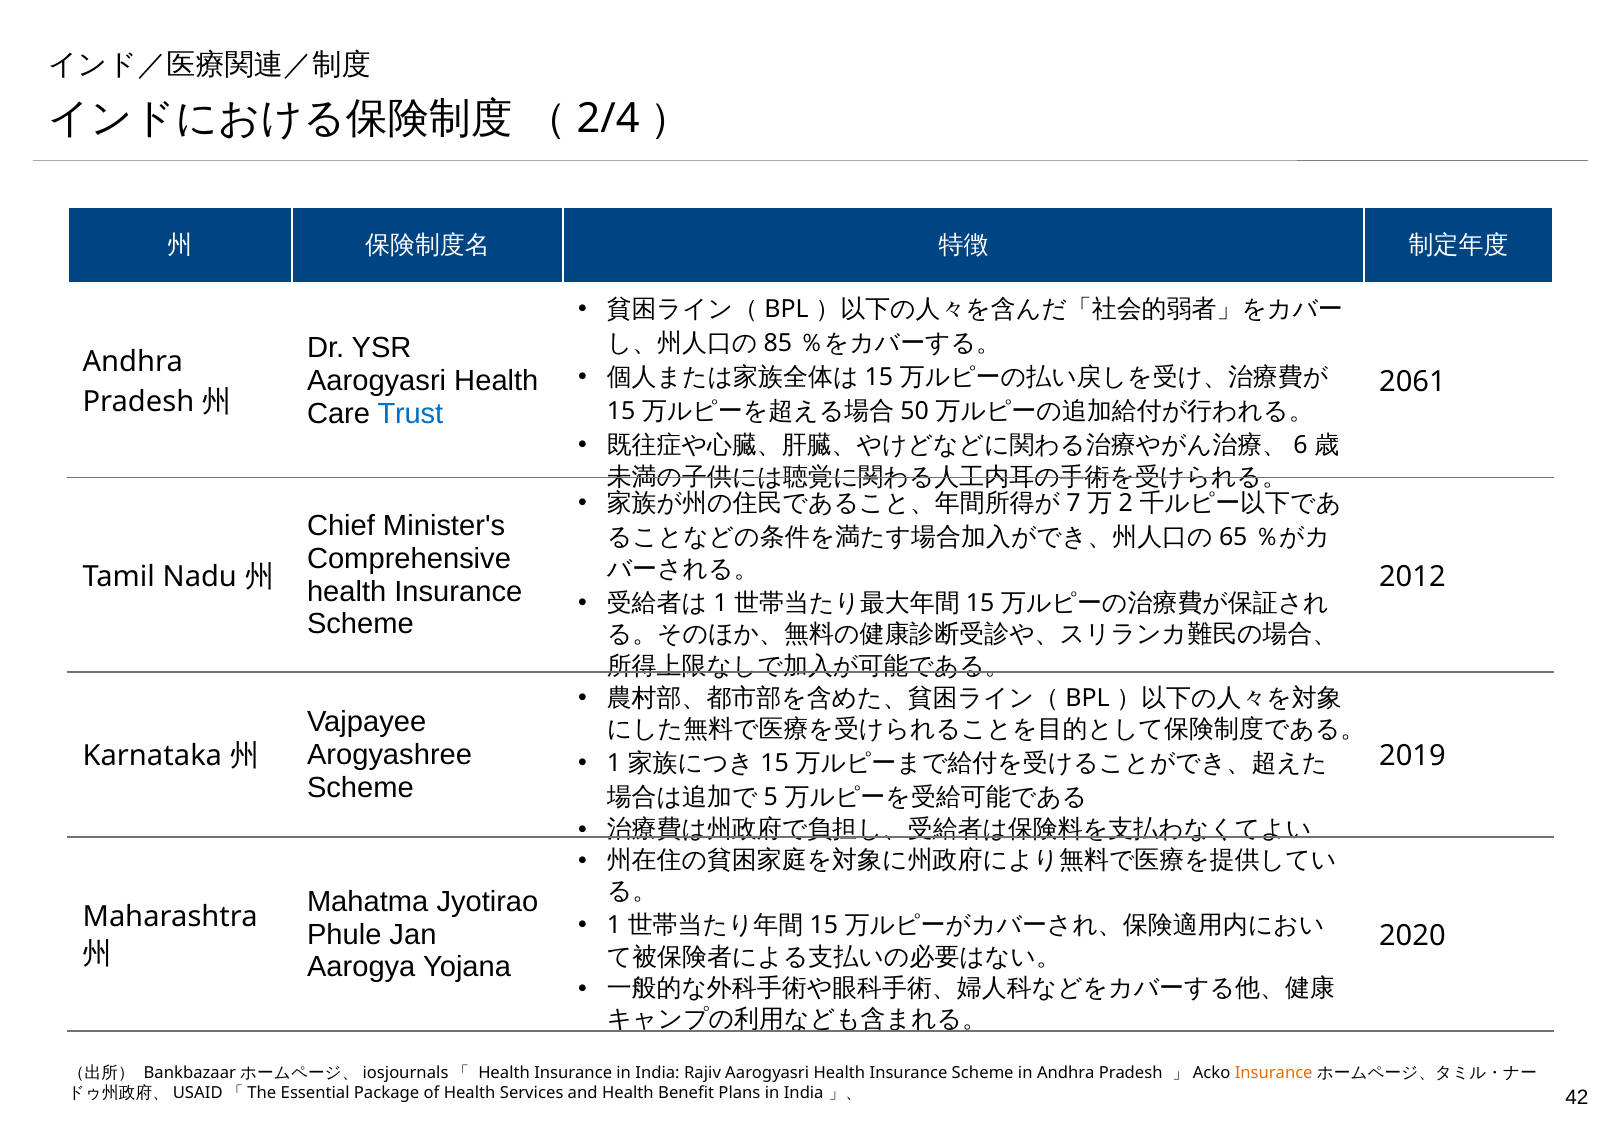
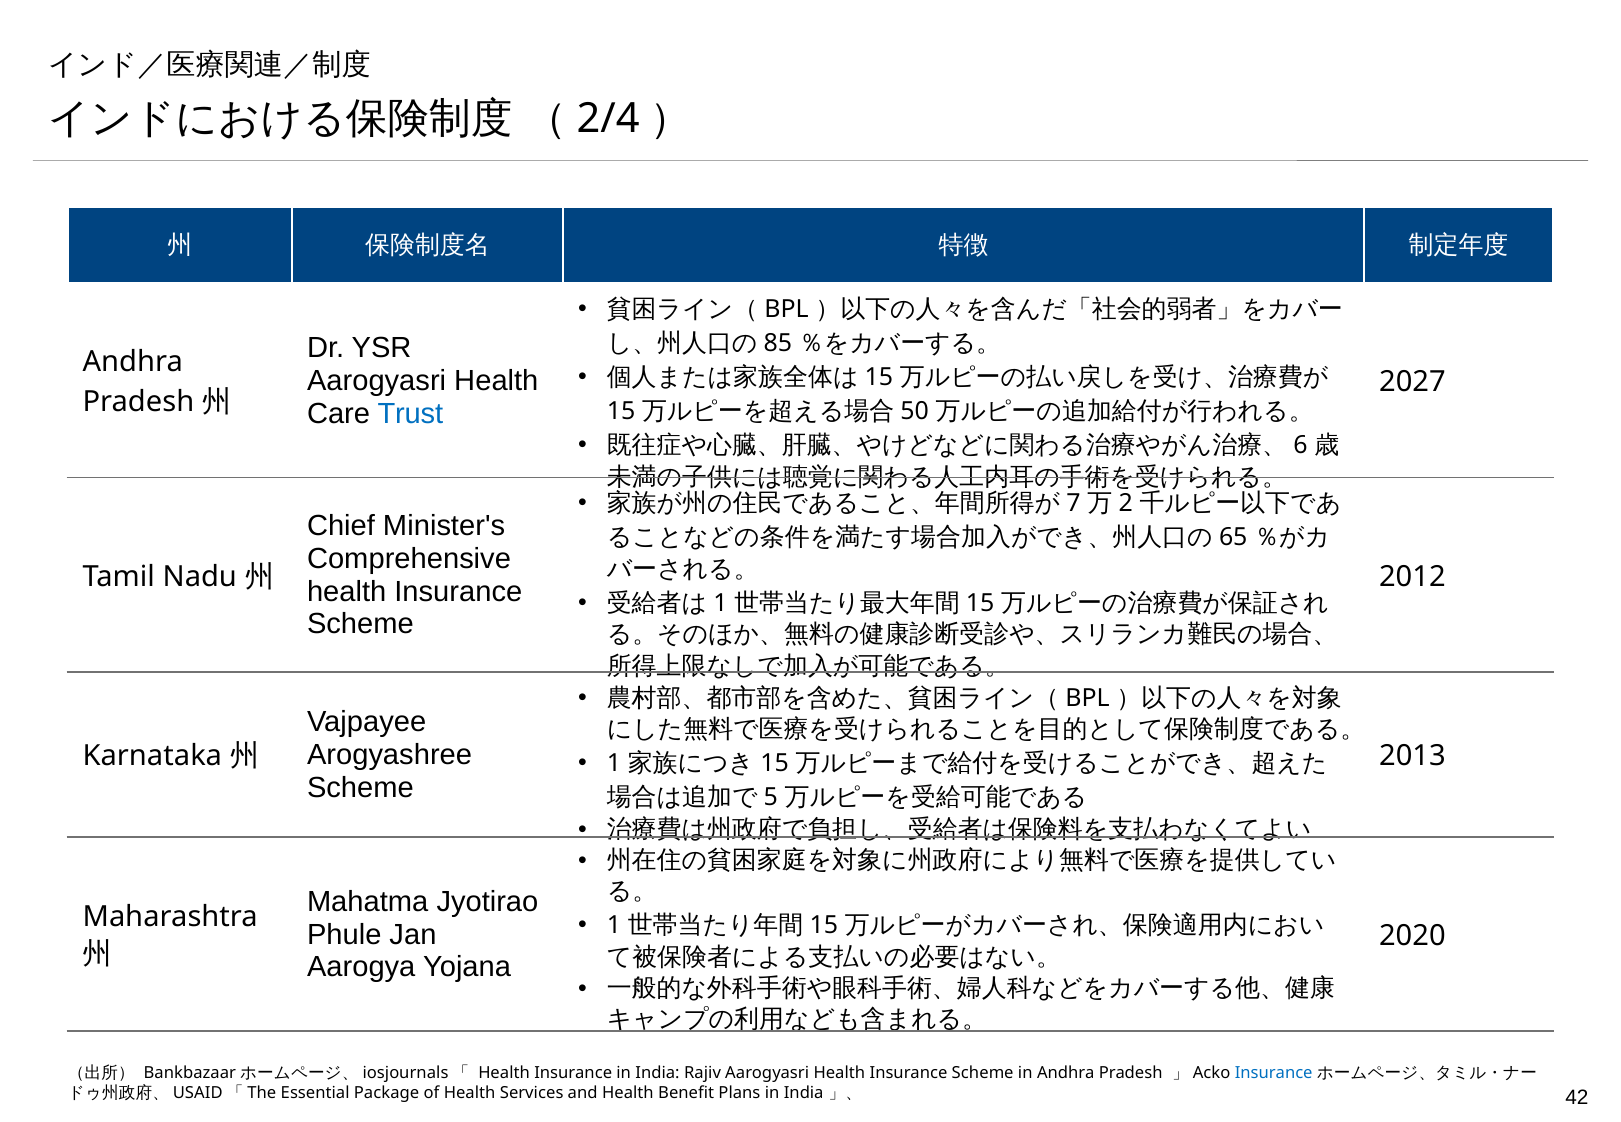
2061: 2061 -> 2027
2019: 2019 -> 2013
Insurance at (1274, 1073) colour: orange -> blue
